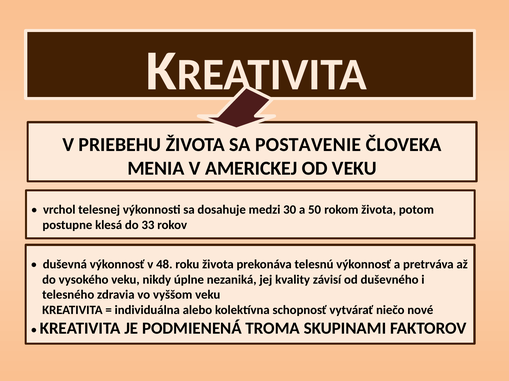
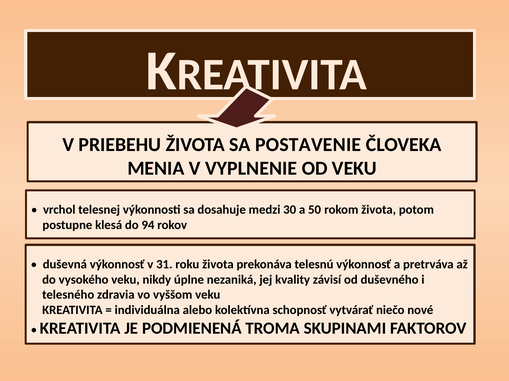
AMERICKEJ: AMERICKEJ -> VYPLNENIE
33: 33 -> 94
48: 48 -> 31
